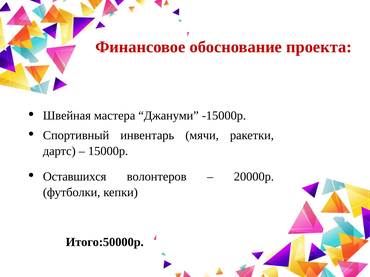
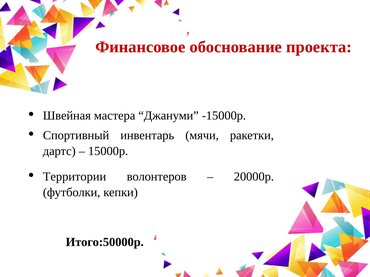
Оставшихся: Оставшихся -> Территории
